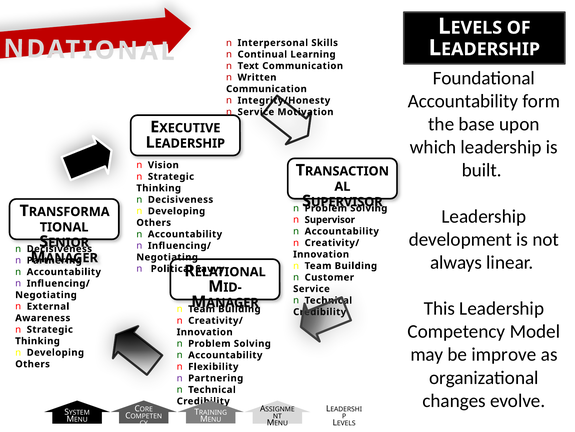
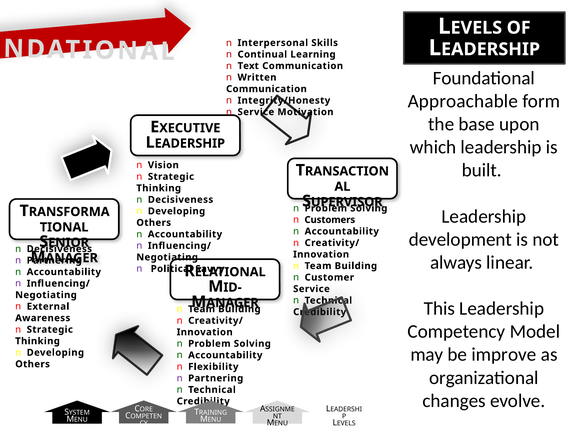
Accountability at (463, 101): Accountability -> Approachable
n Supervisor: Supervisor -> Customers
